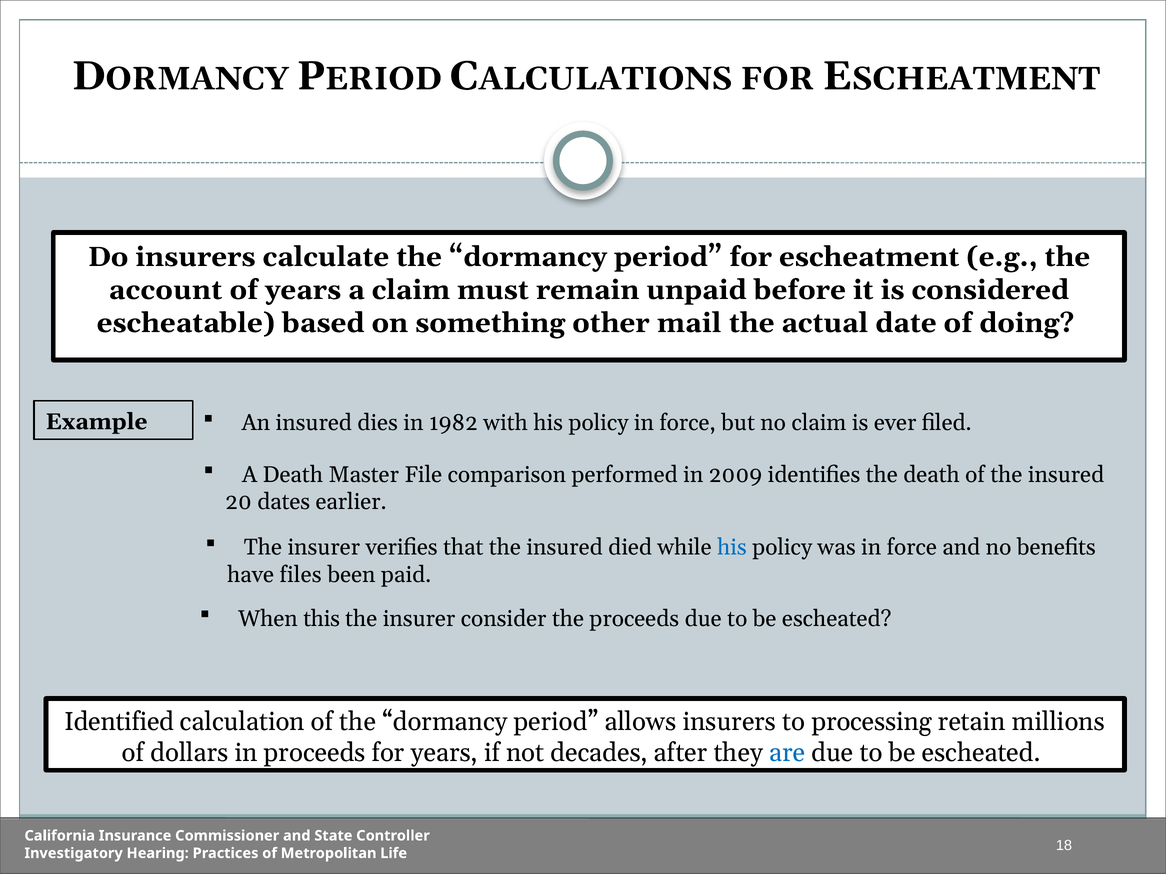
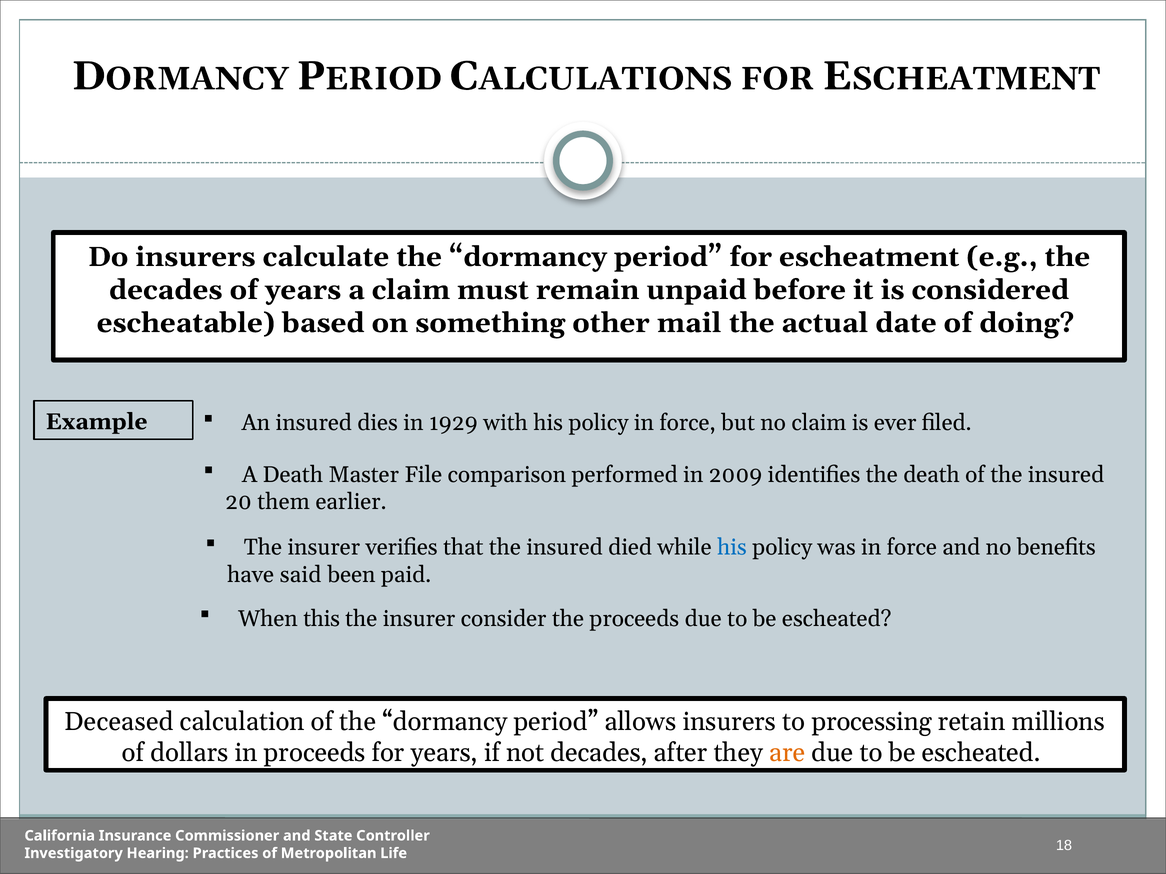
account at (166, 290): account -> decades
1982: 1982 -> 1929
dates: dates -> them
files: files -> said
Identified: Identified -> Deceased
are colour: blue -> orange
